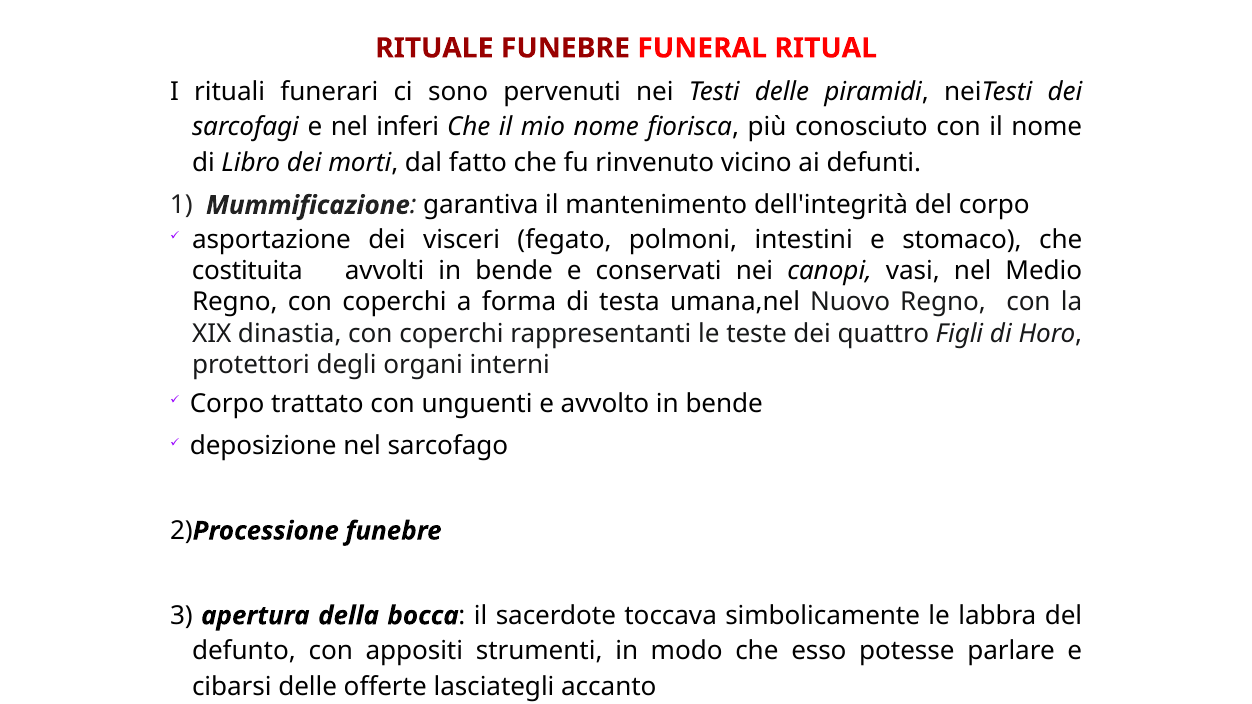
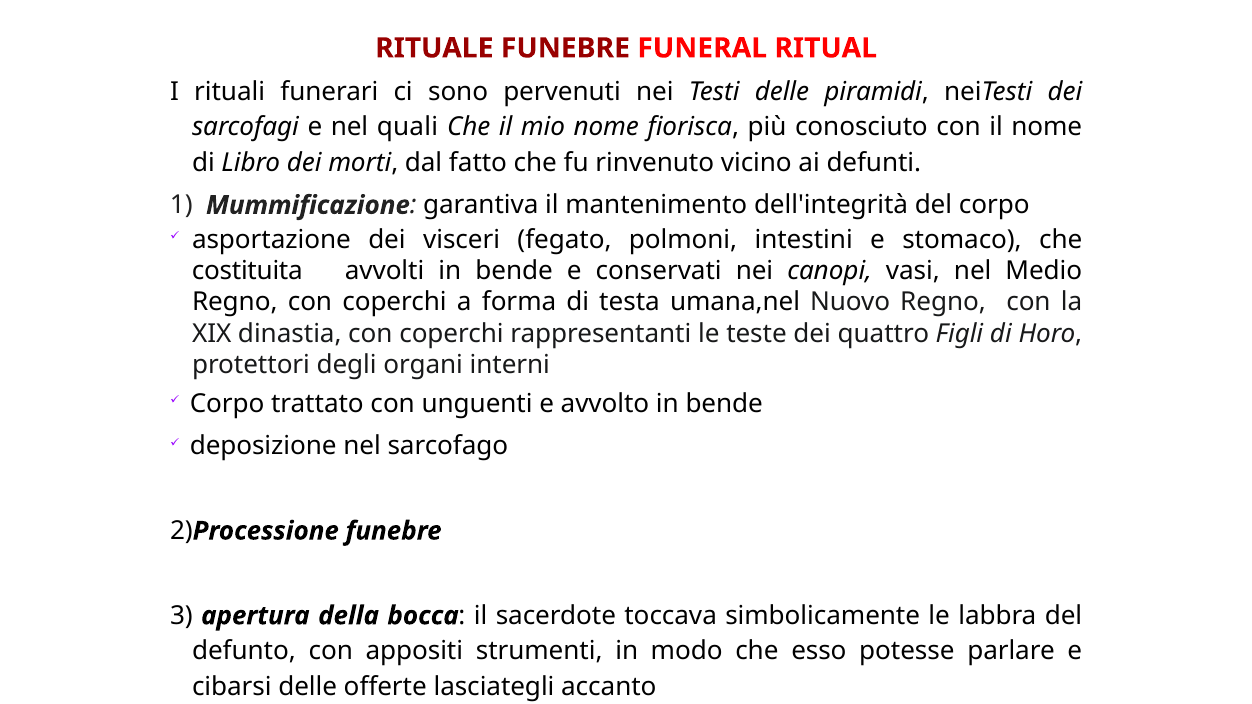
inferi: inferi -> quali
